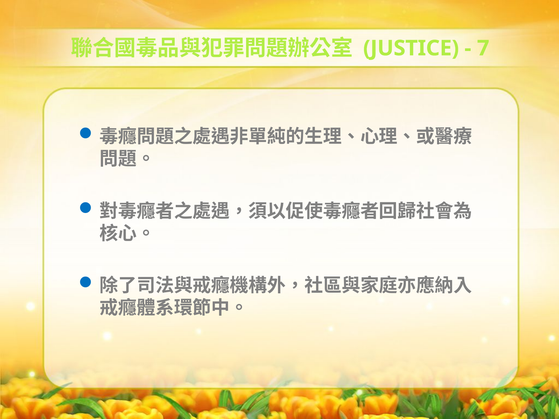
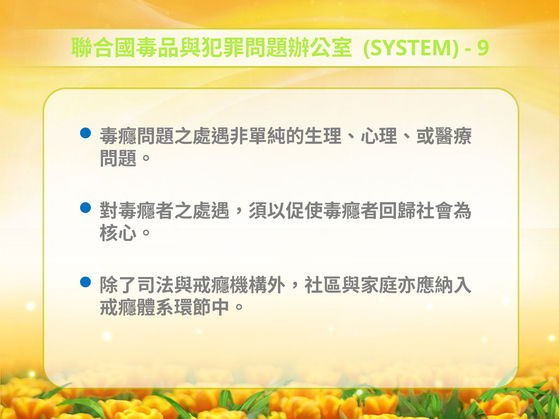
JUSTICE: JUSTICE -> SYSTEM
7: 7 -> 9
